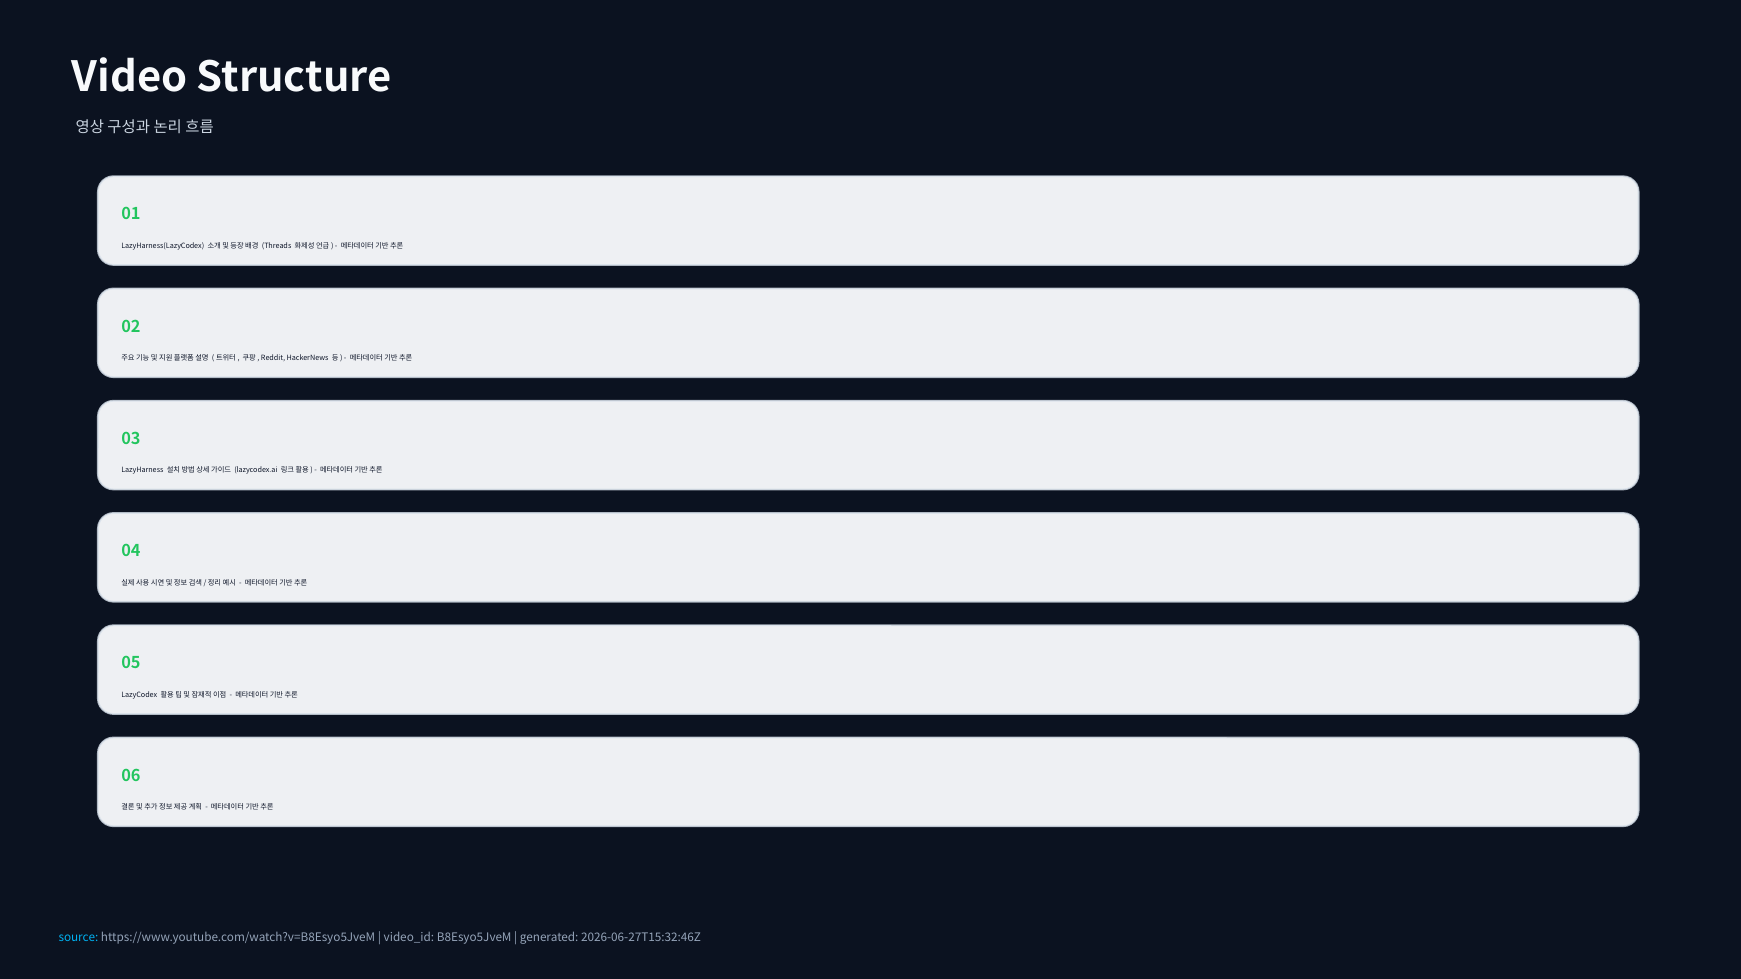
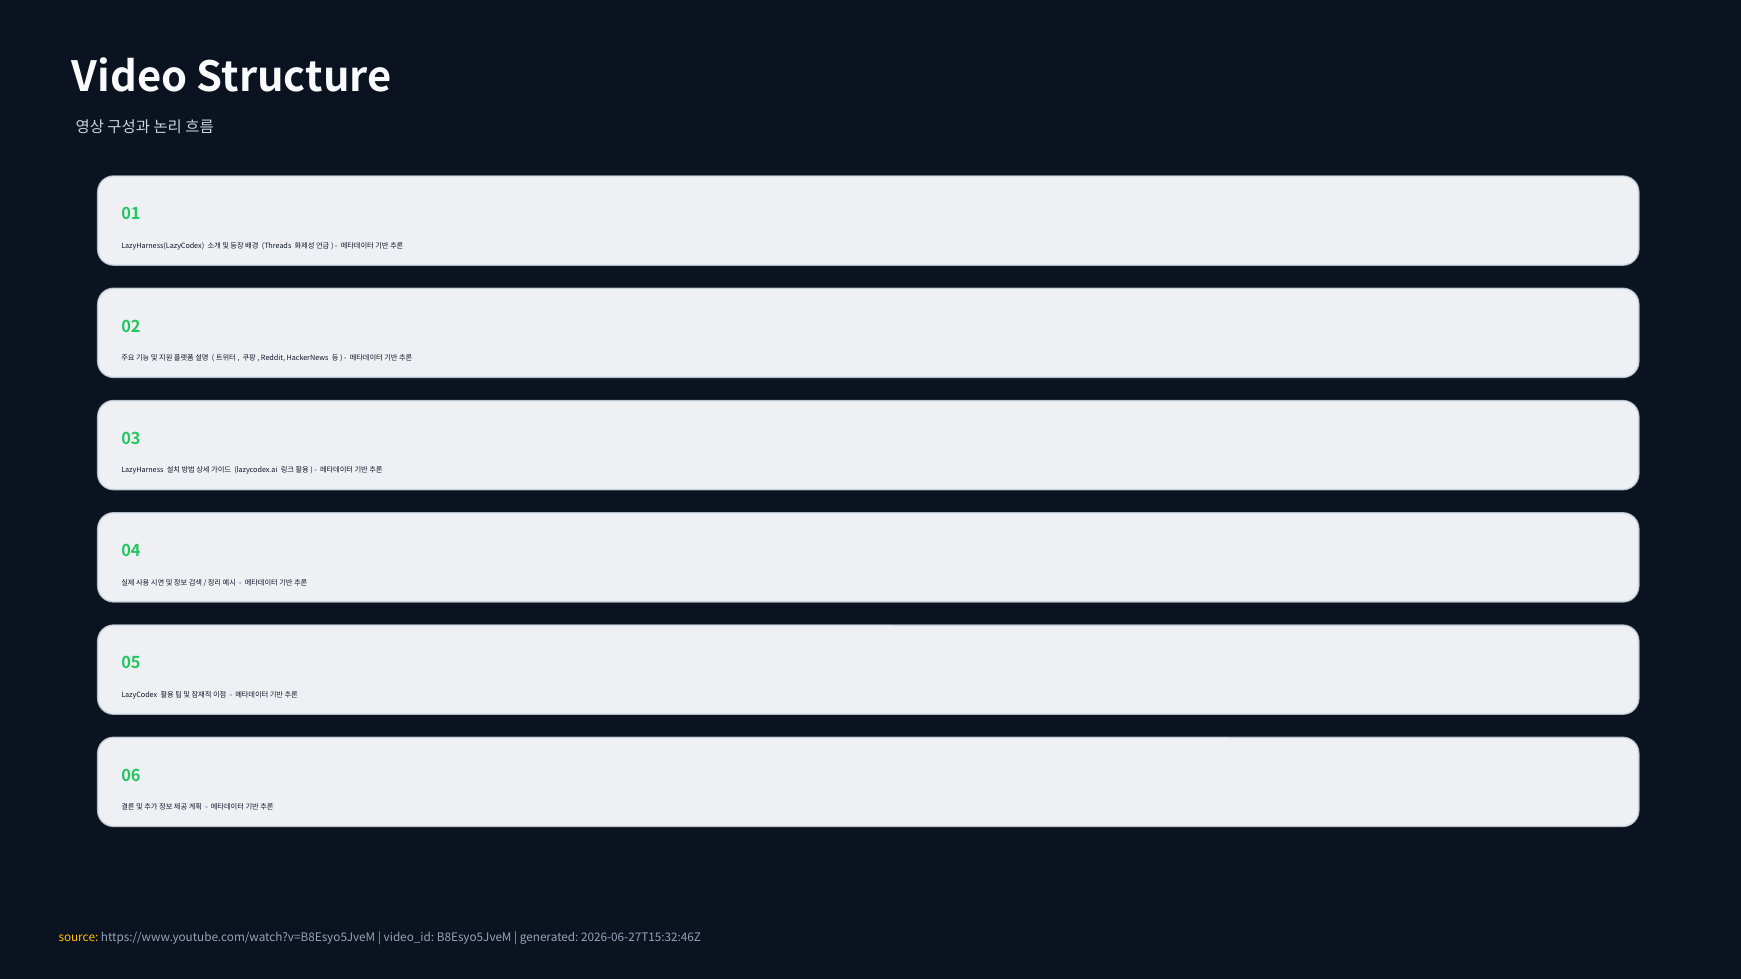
source colour: light blue -> yellow
